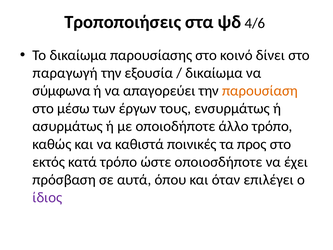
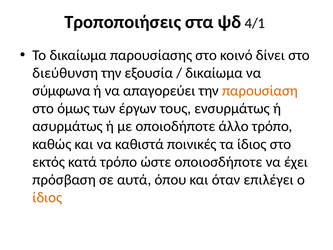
4/6: 4/6 -> 4/1
παραγωγή: παραγωγή -> διεύθυνση
μέσω: μέσω -> όμως
τα προς: προς -> ίδιος
ίδιος at (47, 197) colour: purple -> orange
